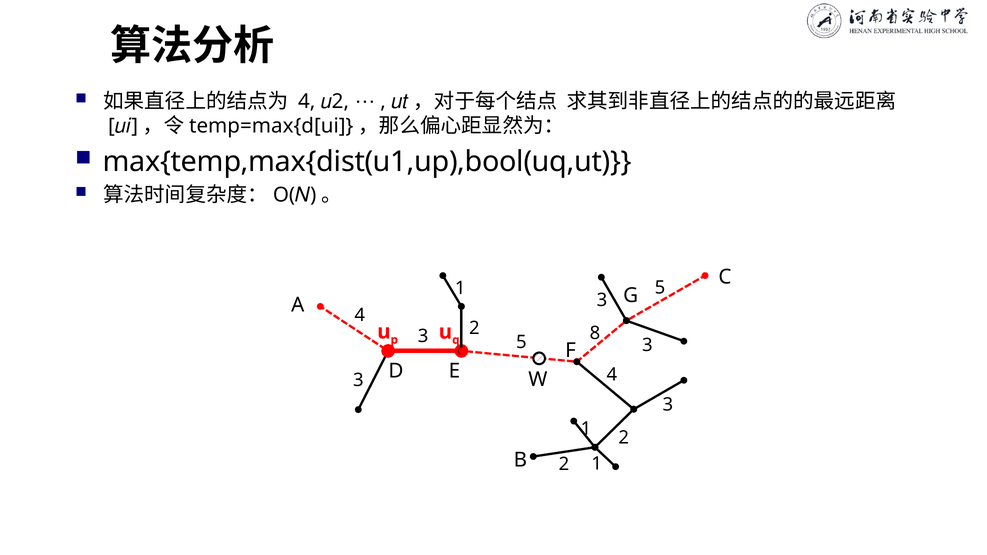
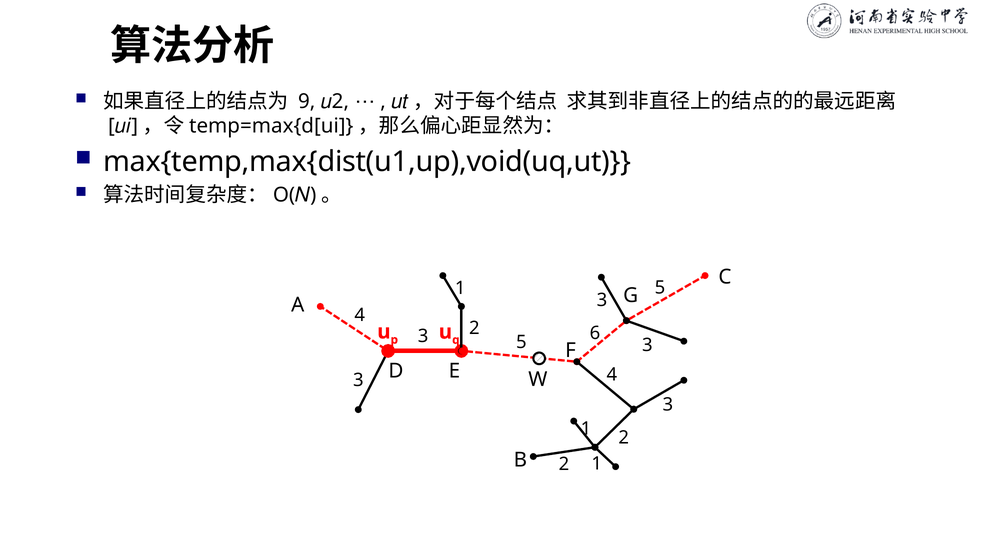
4 at (307, 101): 4 -> 9
max{temp,max{dist(u1,up),bool(uq,ut: max{temp,max{dist(u1,up),bool(uq,ut -> max{temp,max{dist(u1,up),void(uq,ut
8: 8 -> 6
